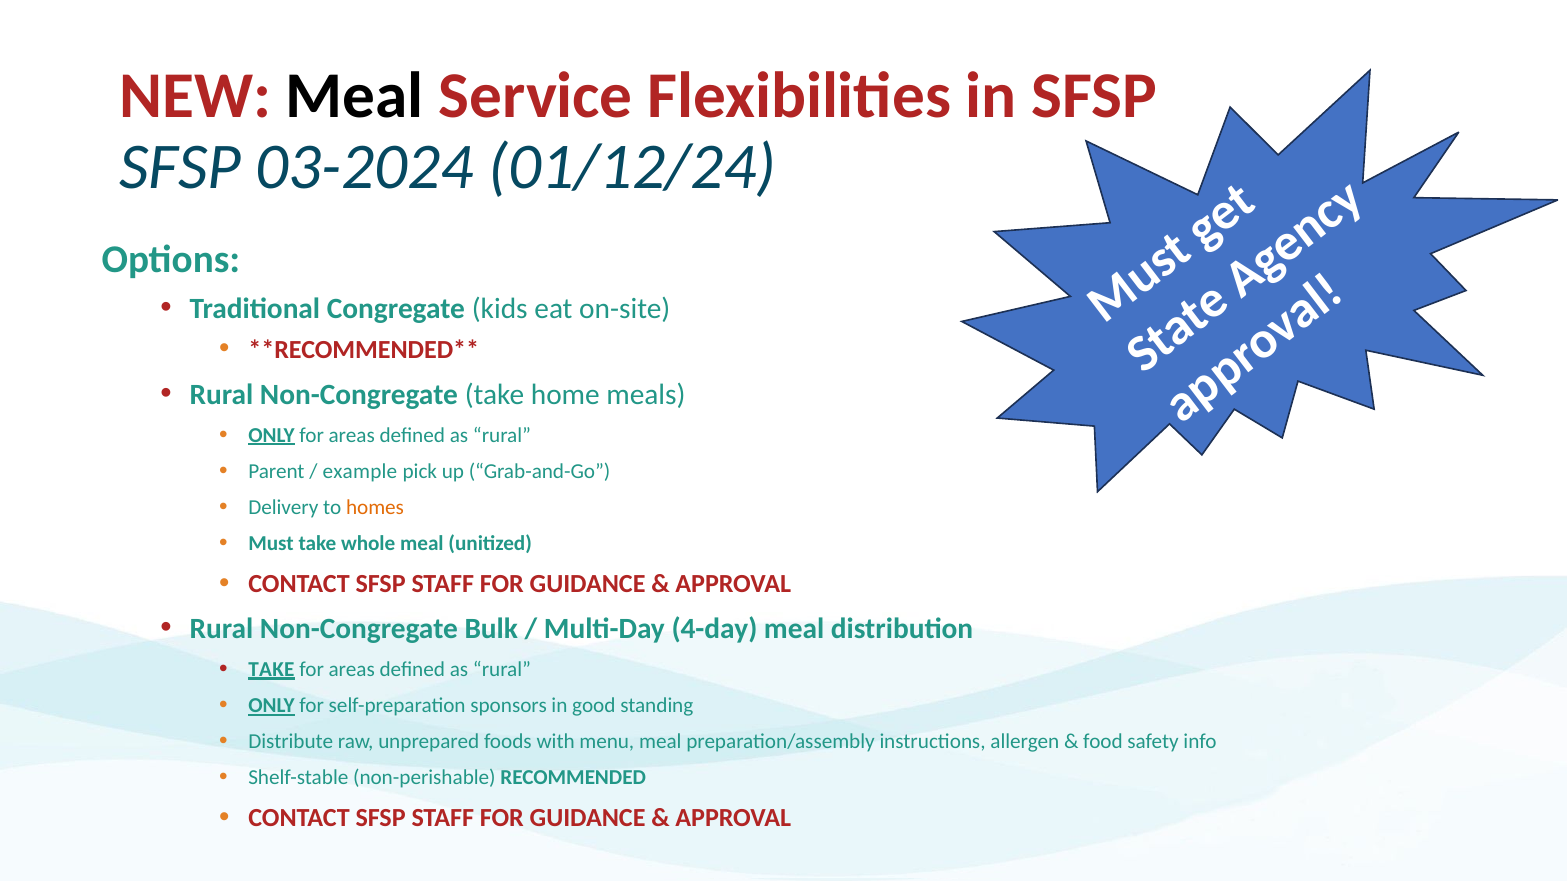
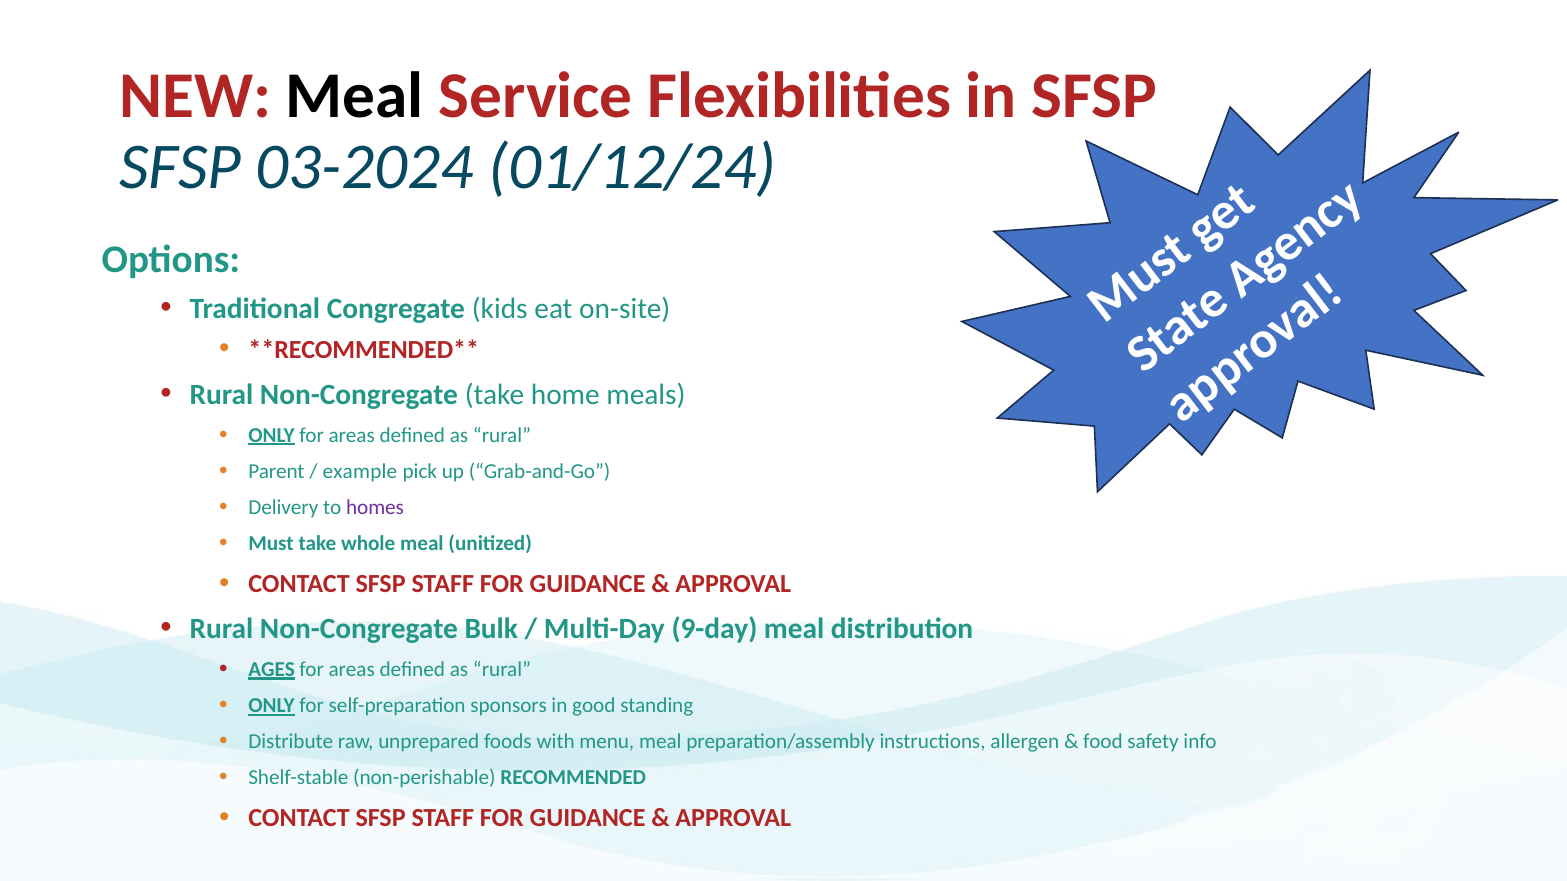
homes colour: orange -> purple
4-day: 4-day -> 9-day
TAKE at (271, 670): TAKE -> AGES
